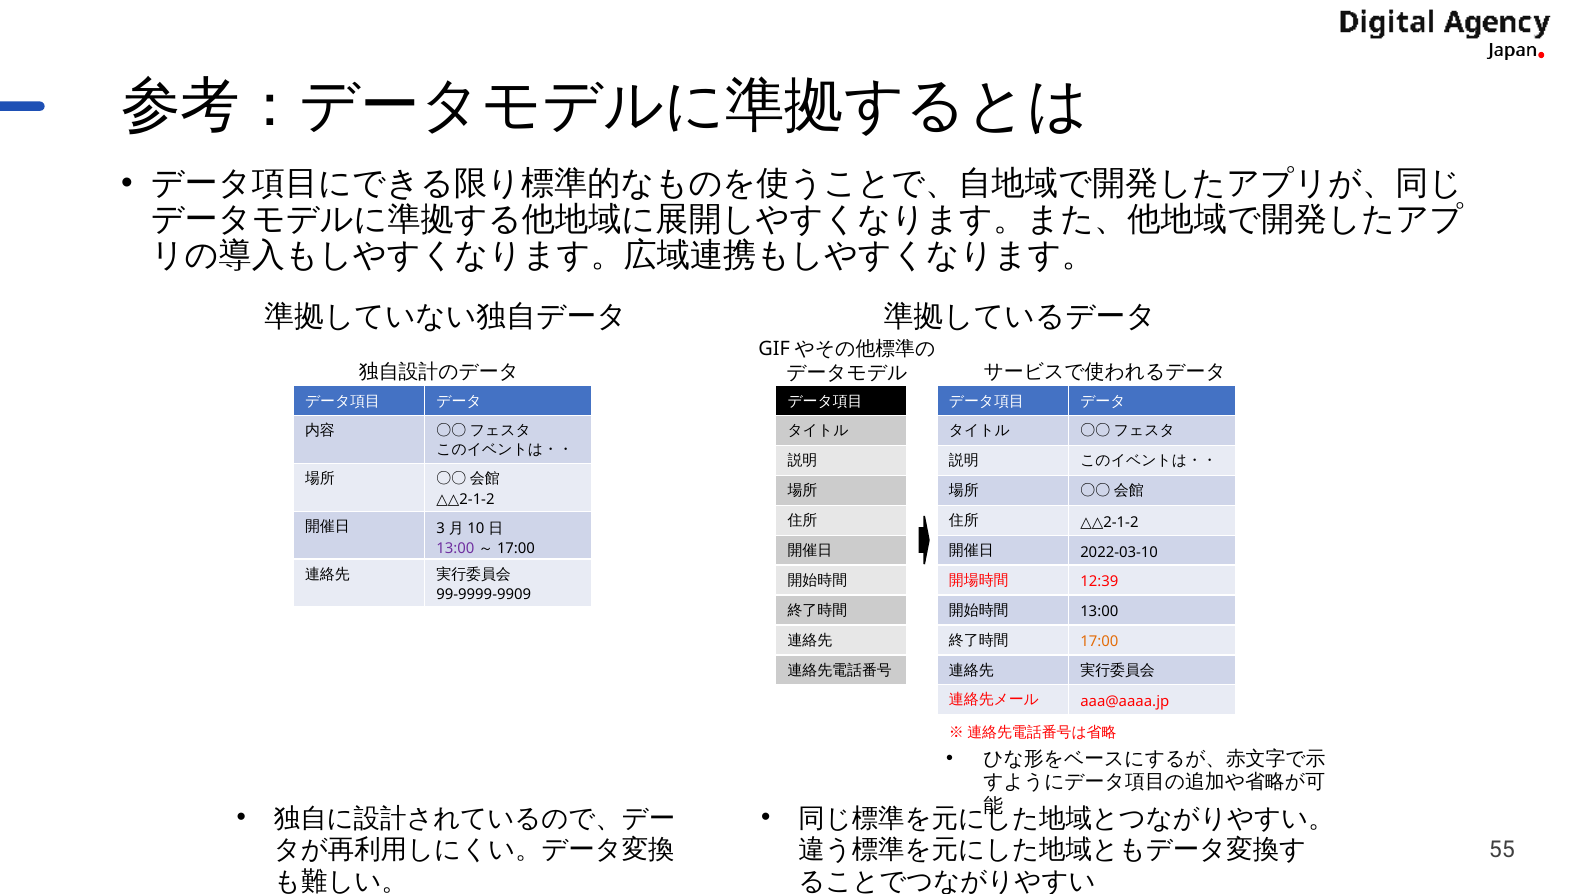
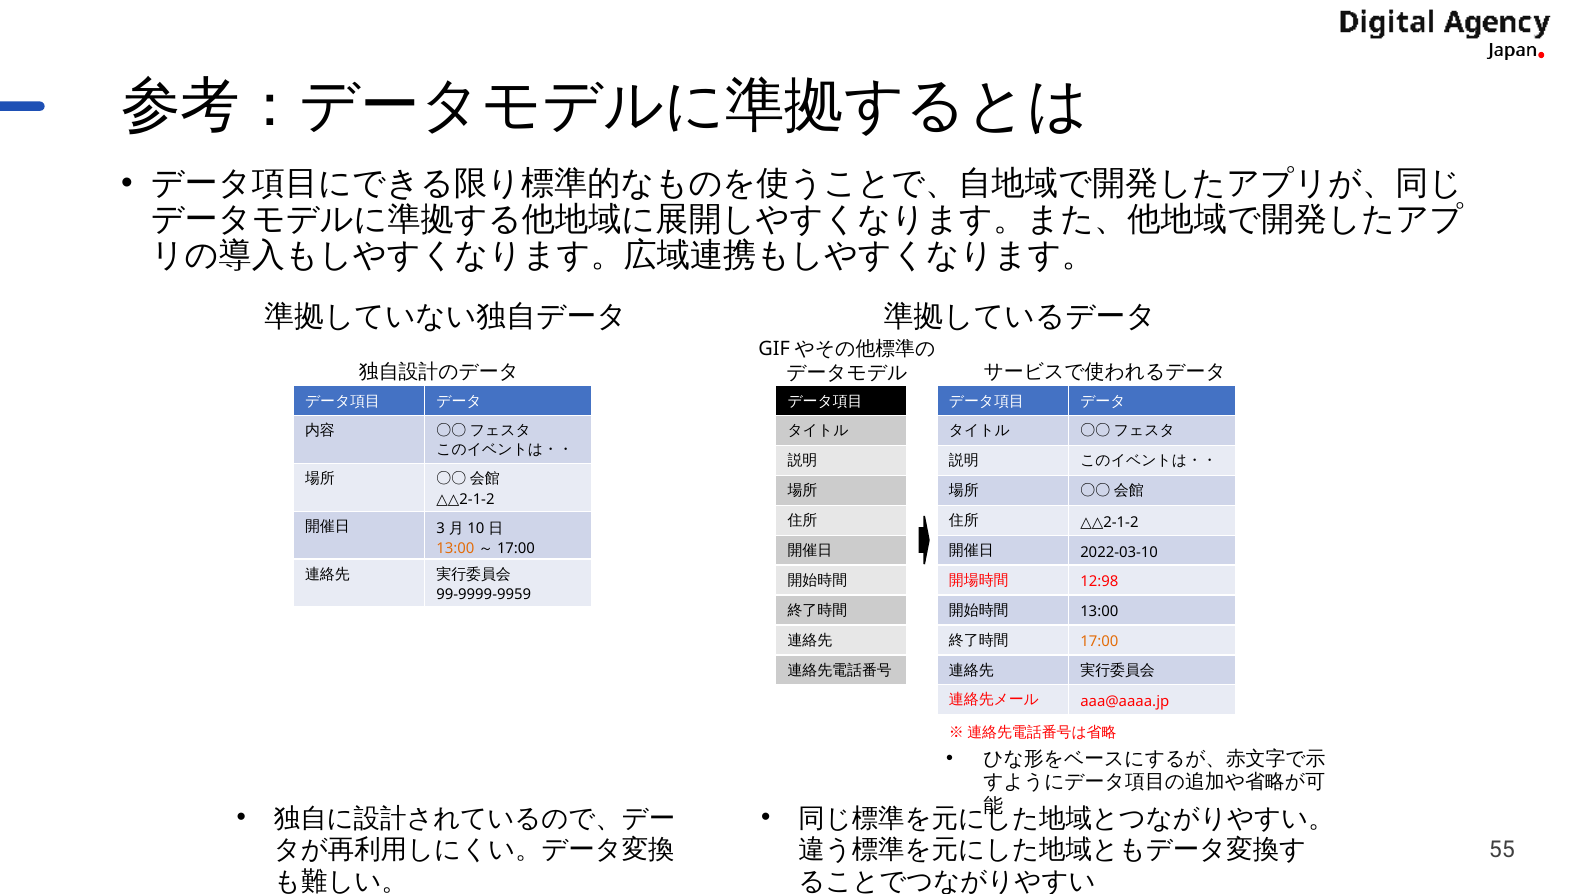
13:00 at (455, 548) colour: purple -> orange
12:39: 12:39 -> 12:98
99-9999-9909: 99-9999-9909 -> 99-9999-9959
